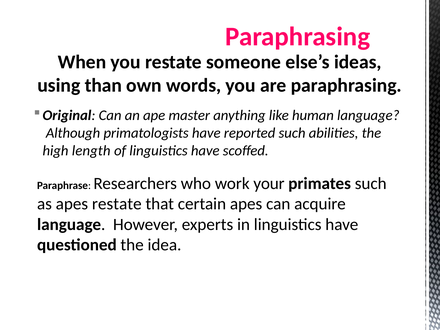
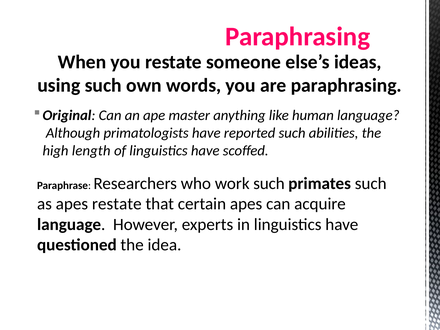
using than: than -> such
work your: your -> such
